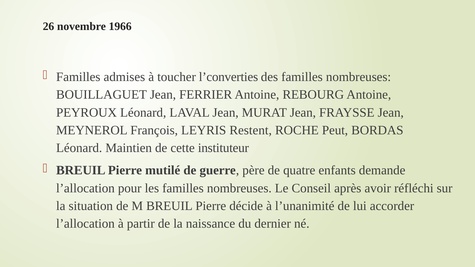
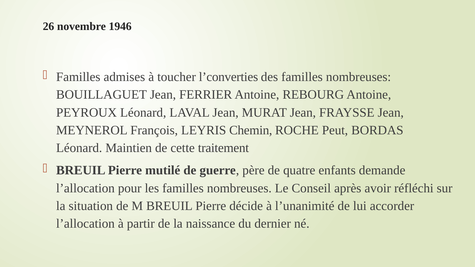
1966: 1966 -> 1946
Restent: Restent -> Chemin
instituteur: instituteur -> traitement
